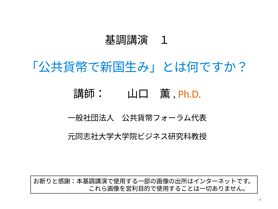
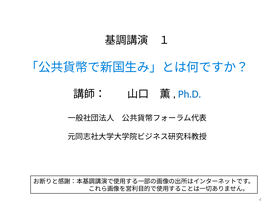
Ph.D colour: orange -> blue
